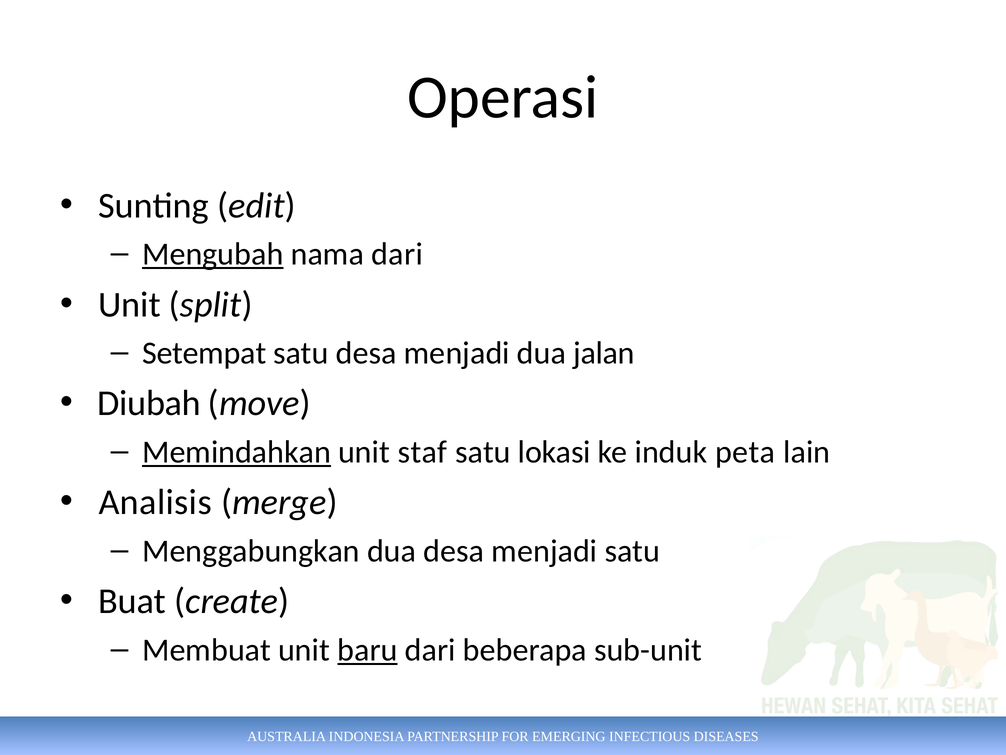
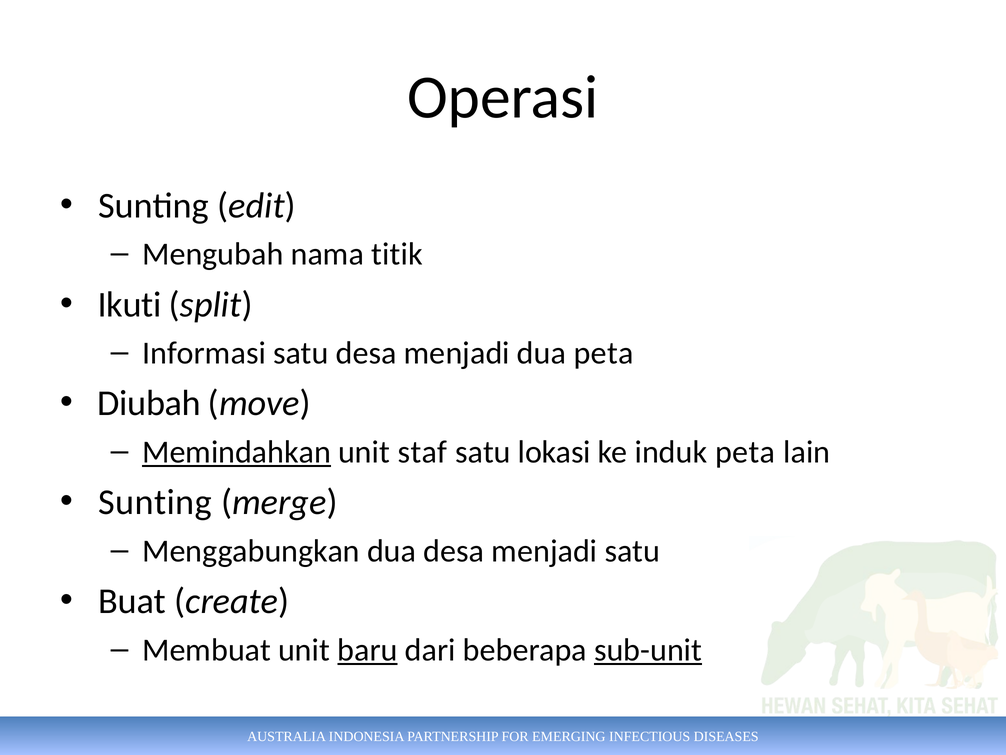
Mengubah underline: present -> none
nama dari: dari -> titik
Unit at (129, 304): Unit -> Ikuti
Setempat: Setempat -> Informasi
dua jalan: jalan -> peta
Analisis at (155, 502): Analisis -> Sunting
sub-unit underline: none -> present
